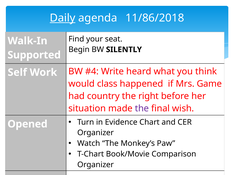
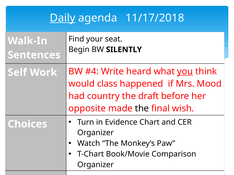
11/86/2018: 11/86/2018 -> 11/17/2018
Supported: Supported -> Sentences
you underline: none -> present
Game: Game -> Mood
right: right -> draft
situation: situation -> opposite
the at (142, 109) colour: purple -> black
Opened: Opened -> Choices
